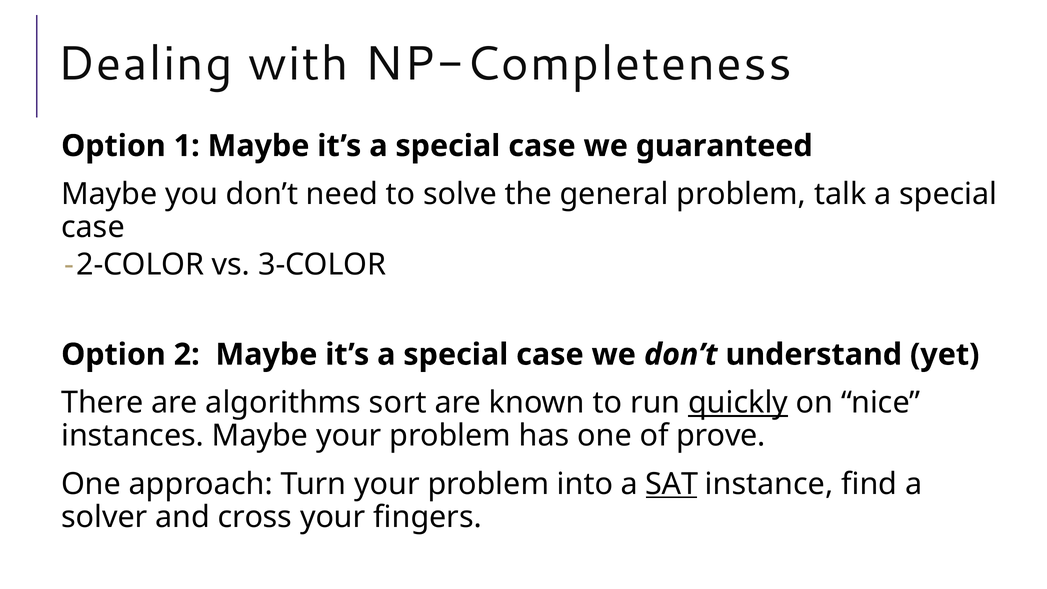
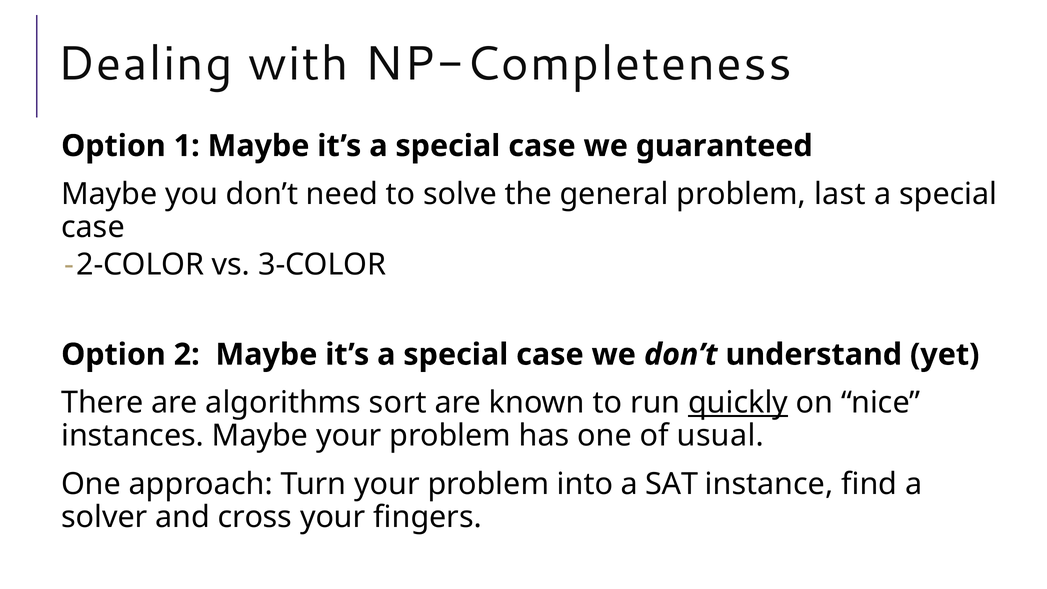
talk: talk -> last
prove: prove -> usual
SAT underline: present -> none
